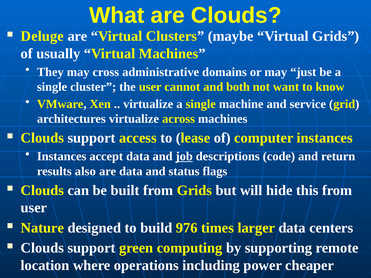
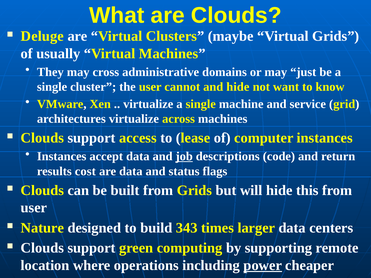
and both: both -> hide
also: also -> cost
976: 976 -> 343
power underline: none -> present
